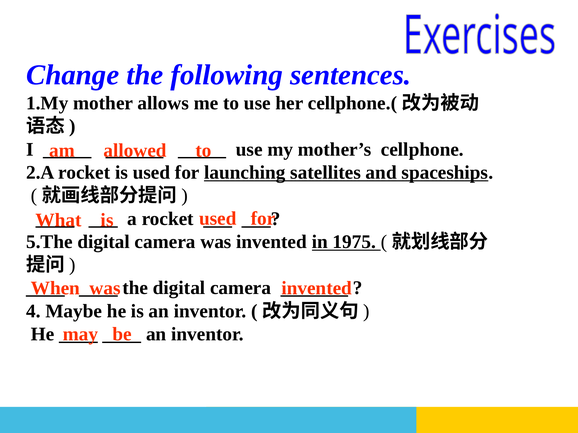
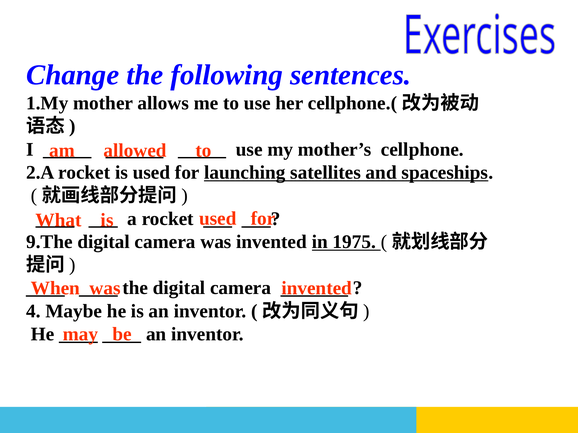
5.The: 5.The -> 9.The
